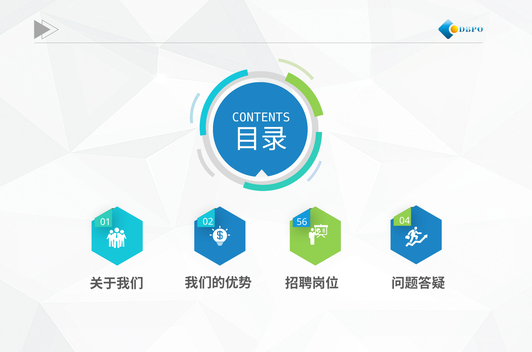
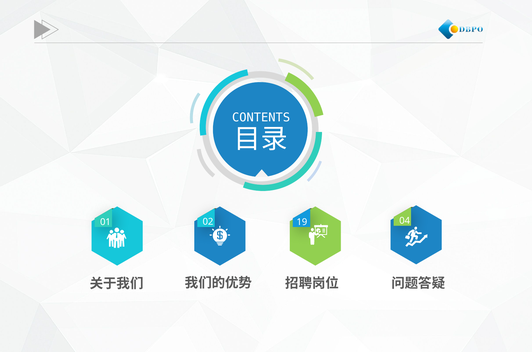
56: 56 -> 19
